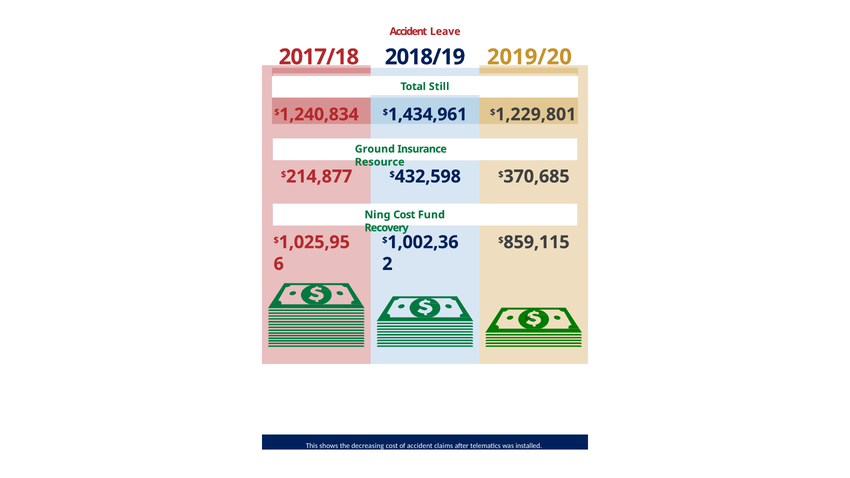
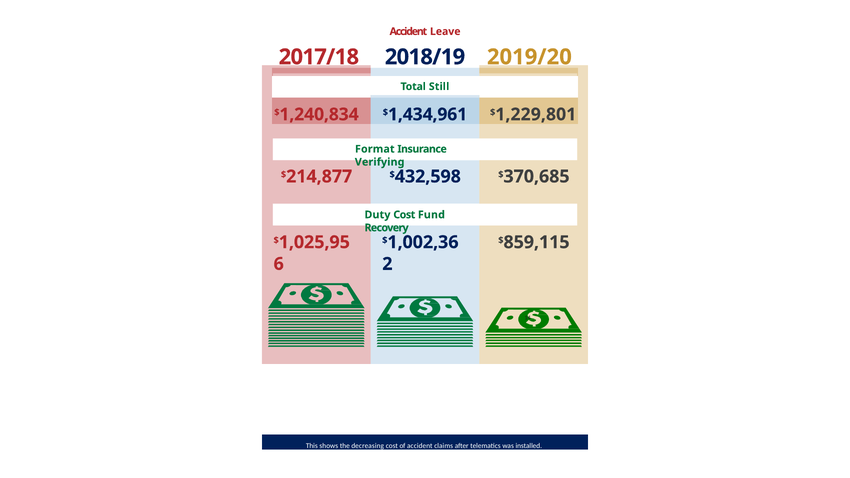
Ground: Ground -> Format
Resource: Resource -> Verifying
Ning: Ning -> Duty
